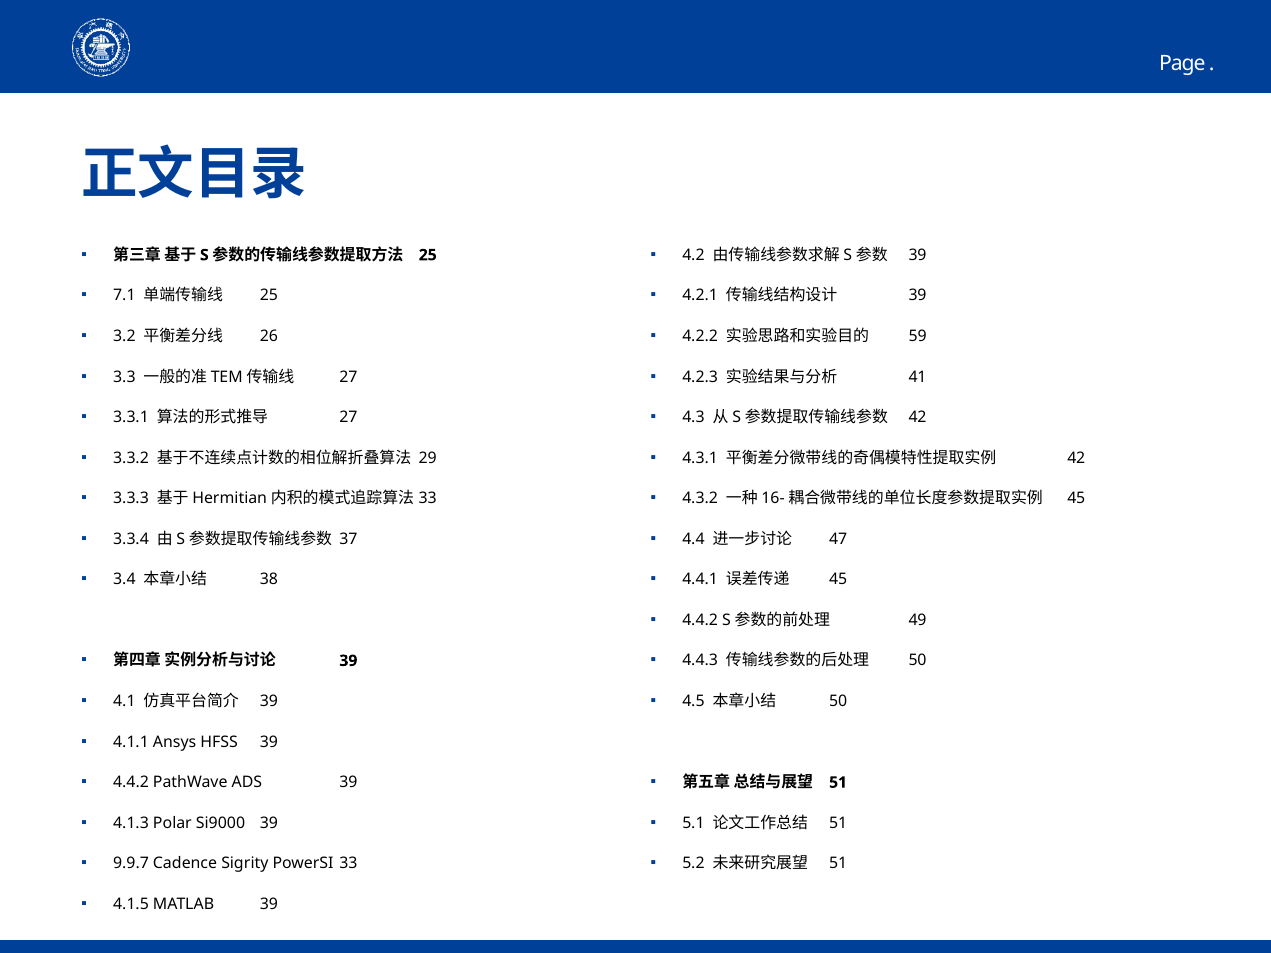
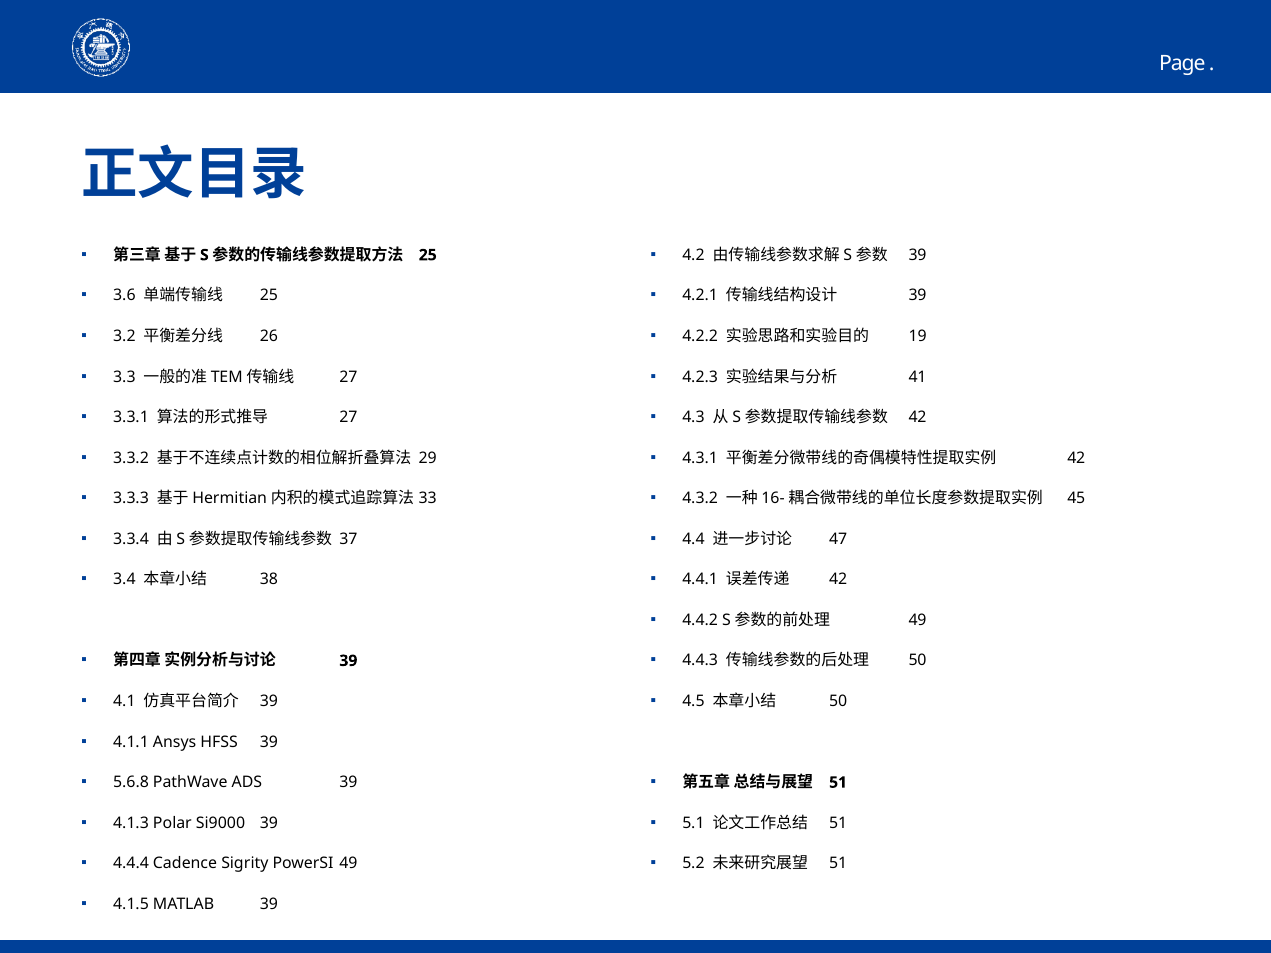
7.1: 7.1 -> 3.6
59: 59 -> 19
45 at (838, 580): 45 -> 42
4.4.2 at (131, 783): 4.4.2 -> 5.6.8
9.9.7: 9.9.7 -> 4.4.4
PowerSI 33: 33 -> 49
